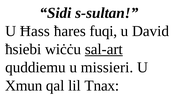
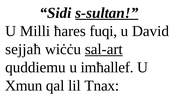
s-sultan underline: none -> present
Ħass: Ħass -> Milli
ħsiebi: ħsiebi -> sejjaħ
missieri: missieri -> imħallef
